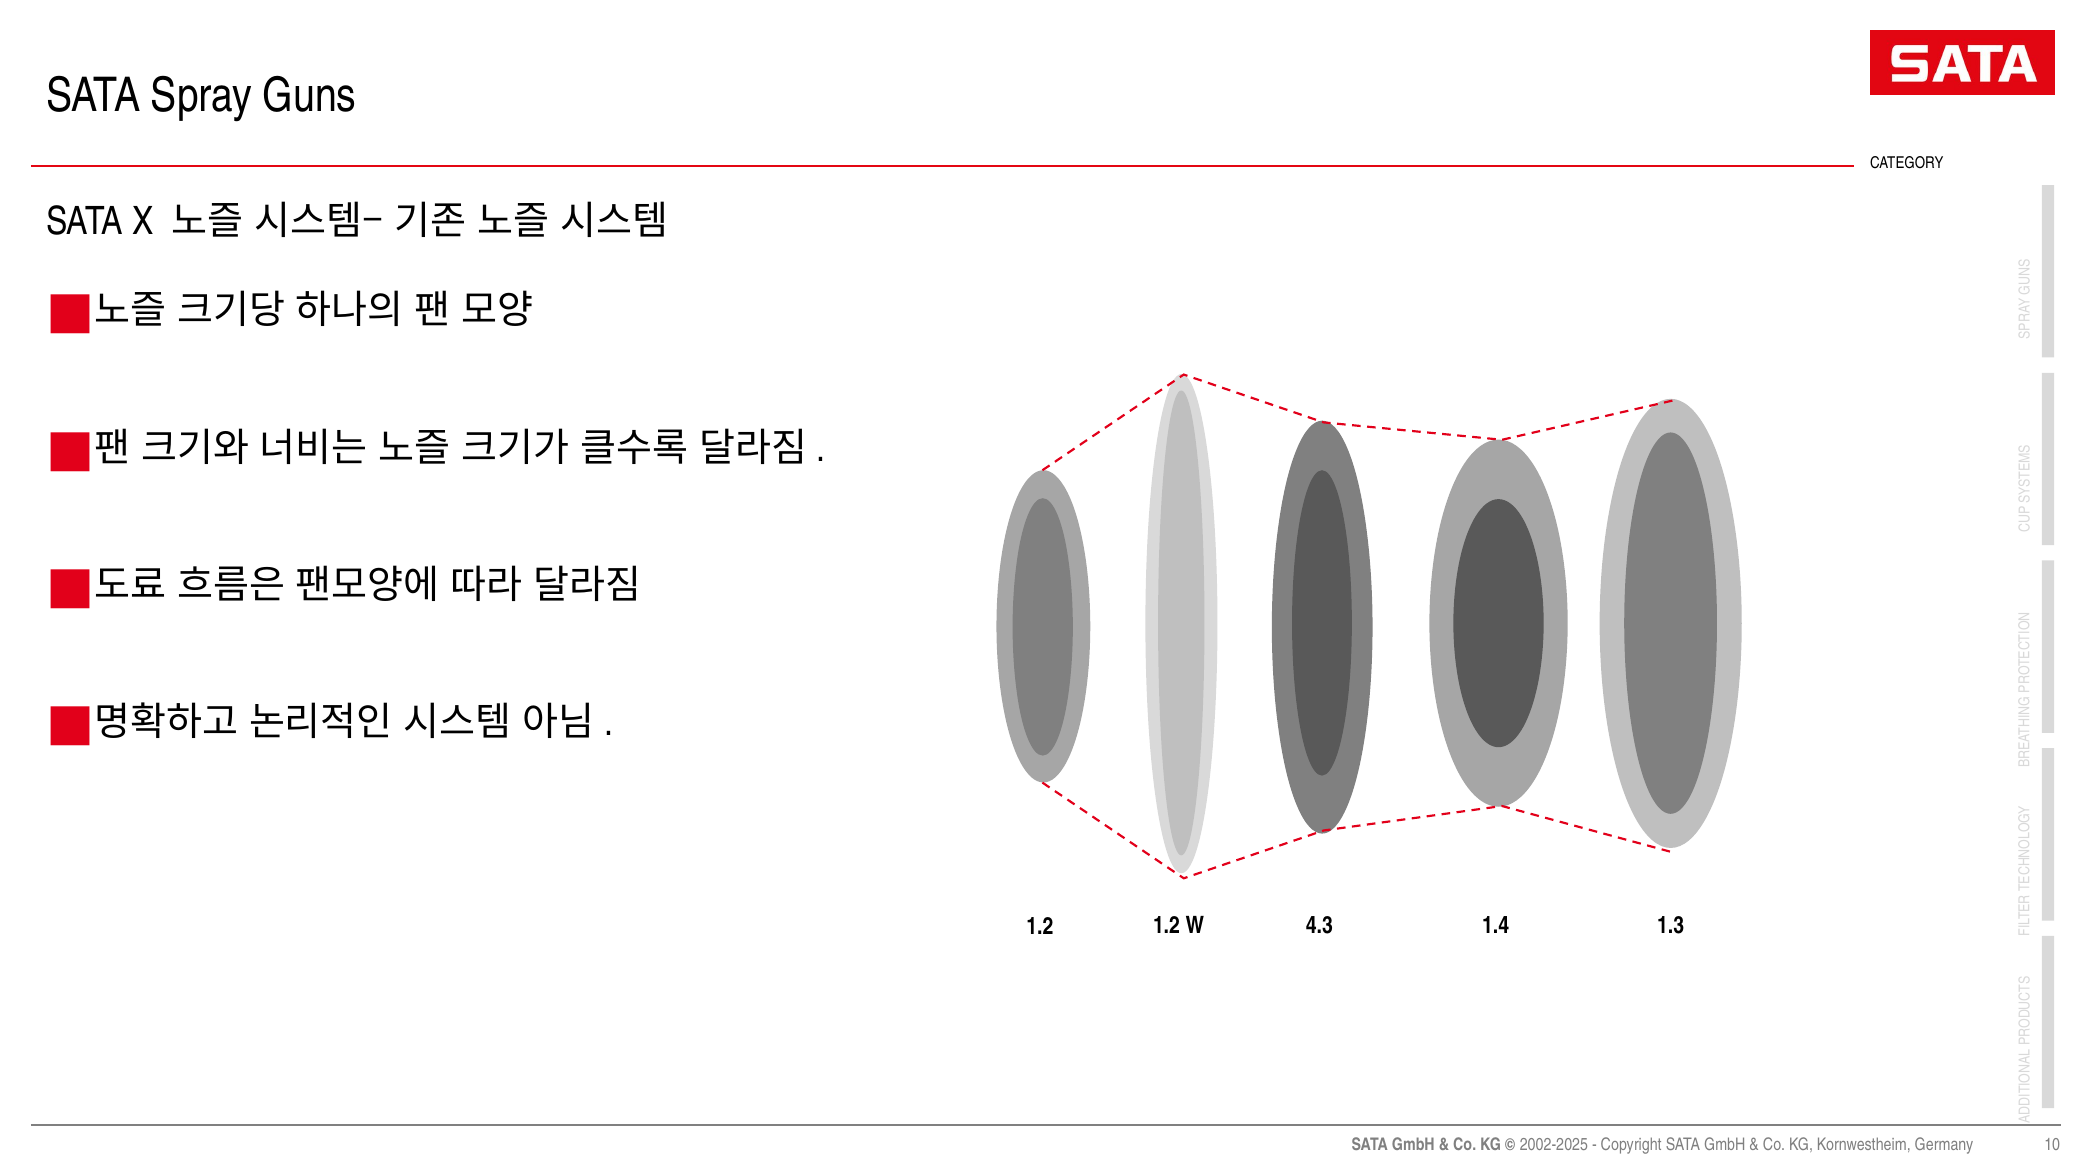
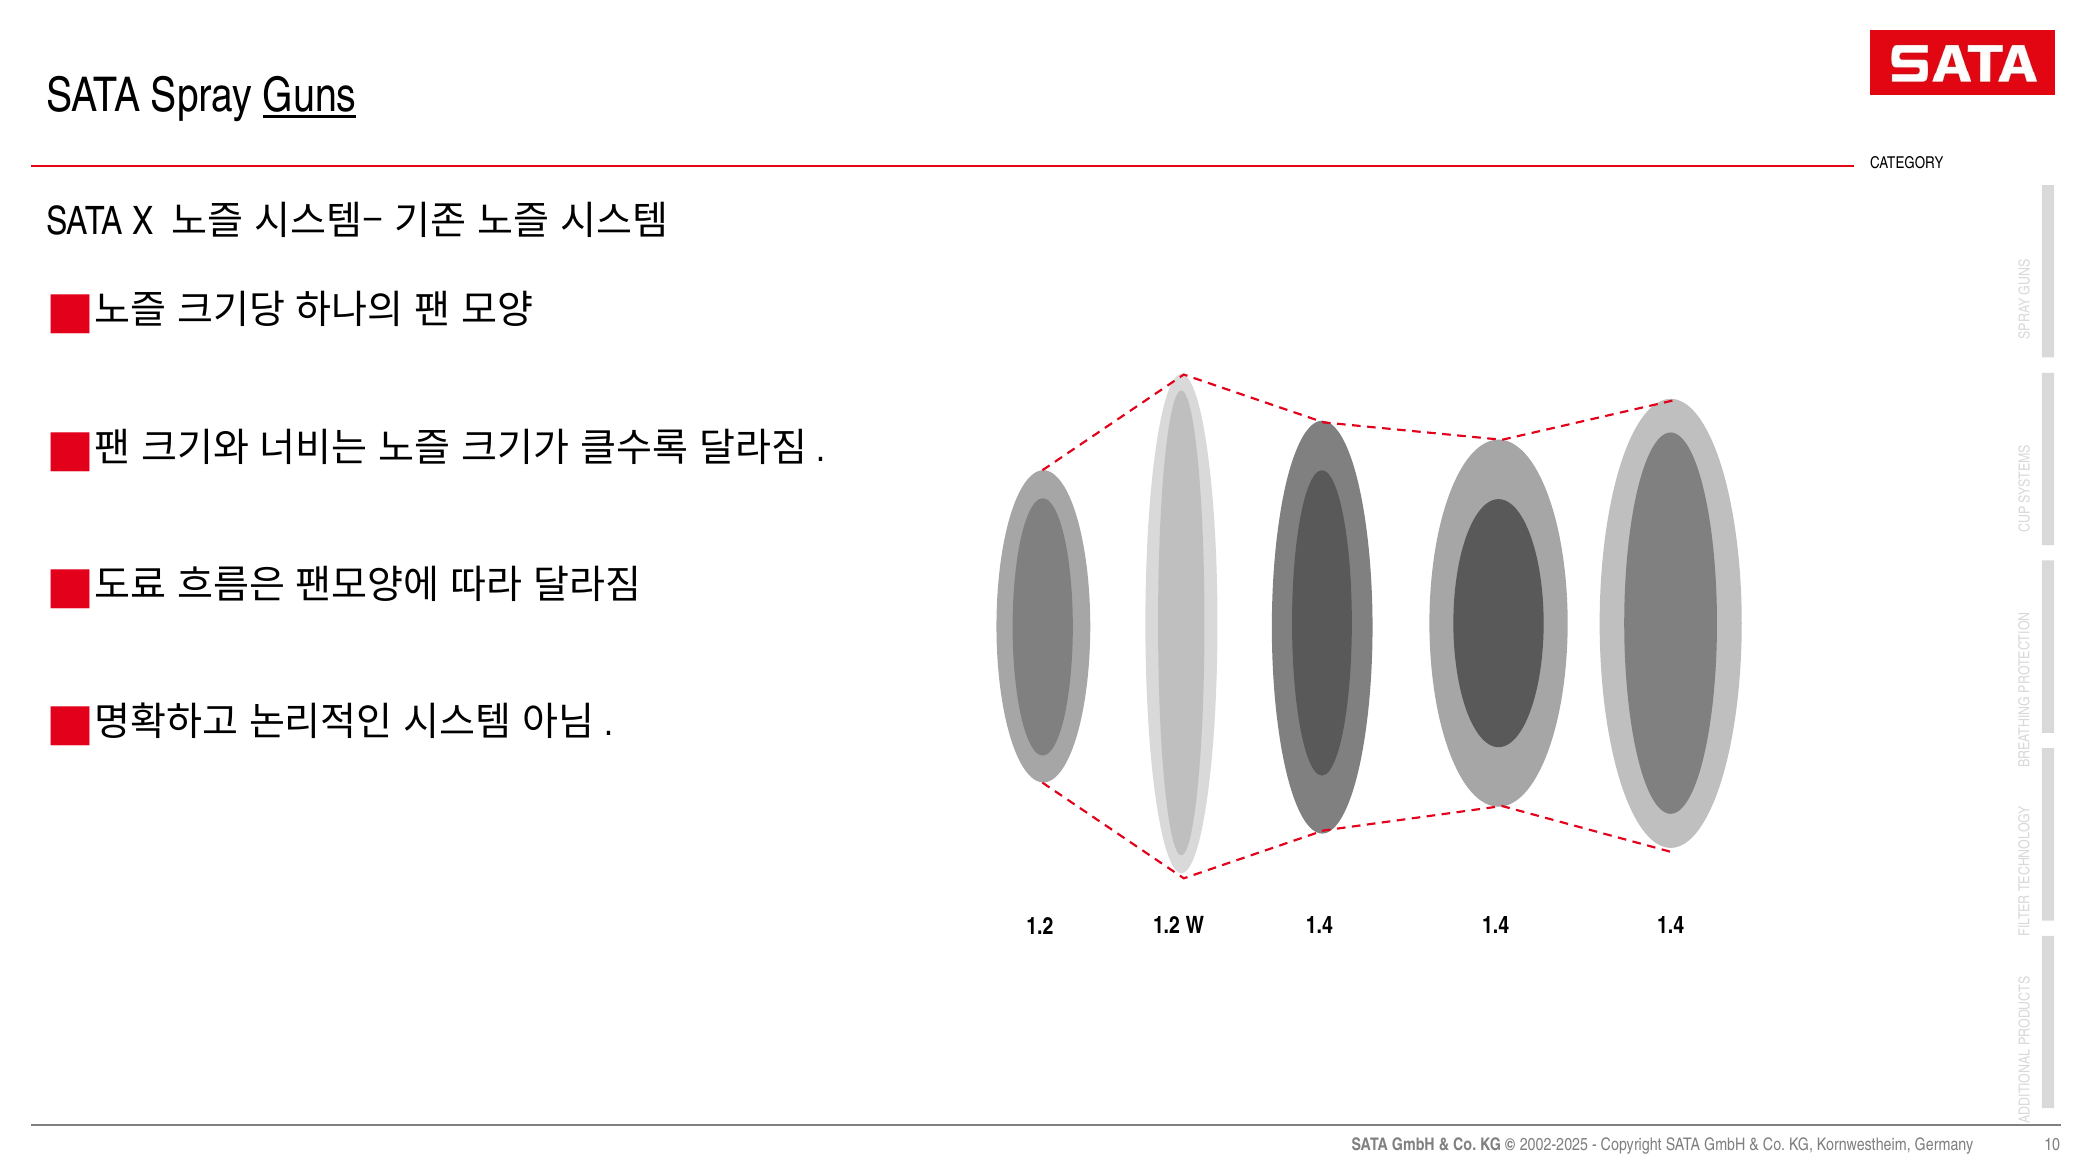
Guns underline: none -> present
W 4.3: 4.3 -> 1.4
1.3 at (1671, 926): 1.3 -> 1.4
